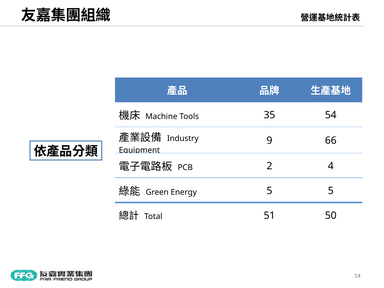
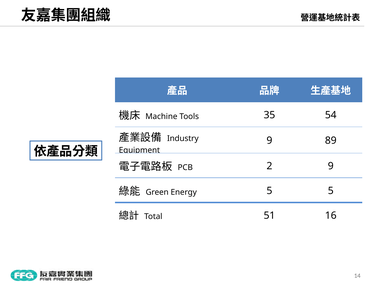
66: 66 -> 89
2 4: 4 -> 9
50: 50 -> 16
